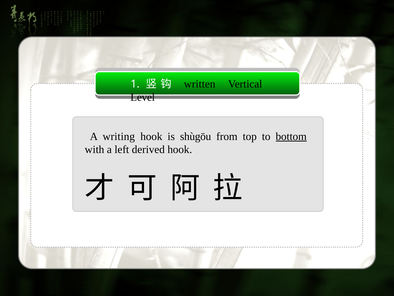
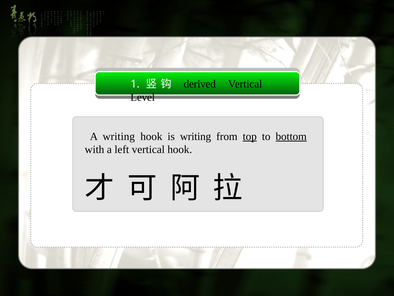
written: written -> derived
is shùgōu: shùgōu -> writing
top underline: none -> present
left derived: derived -> vertical
